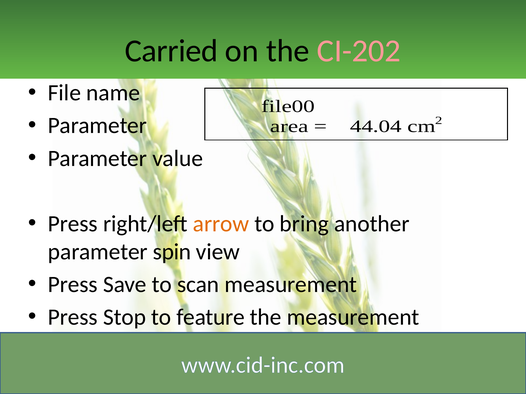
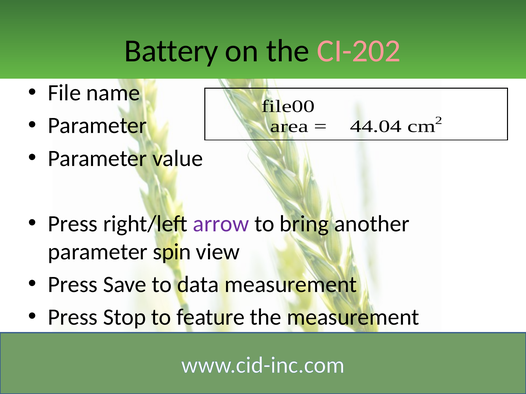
Carried: Carried -> Battery
arrow colour: orange -> purple
scan: scan -> data
